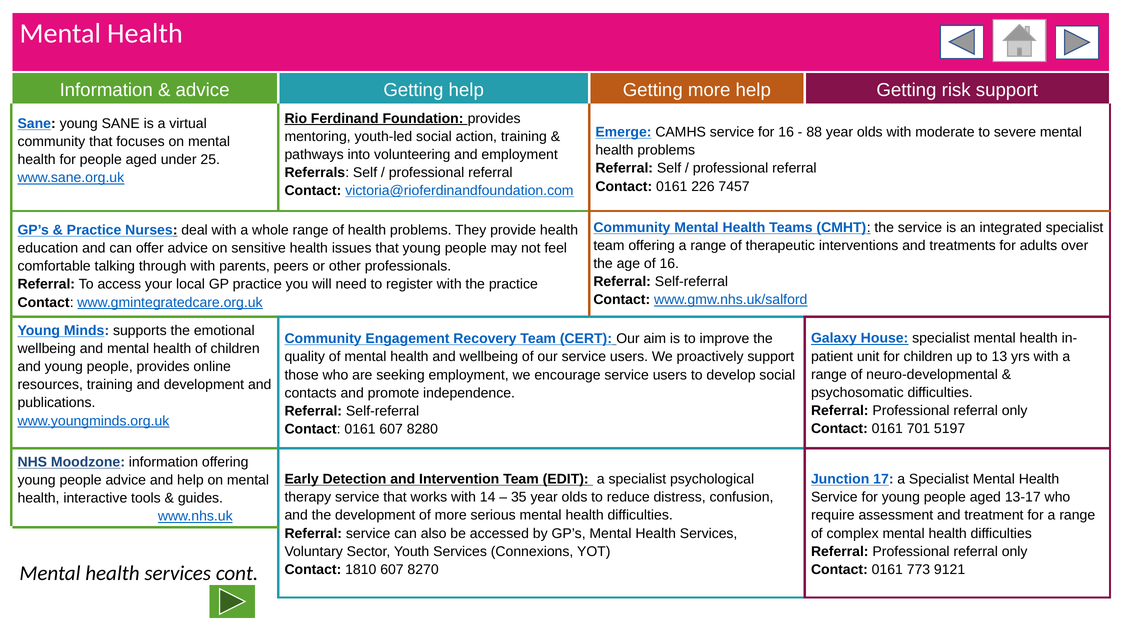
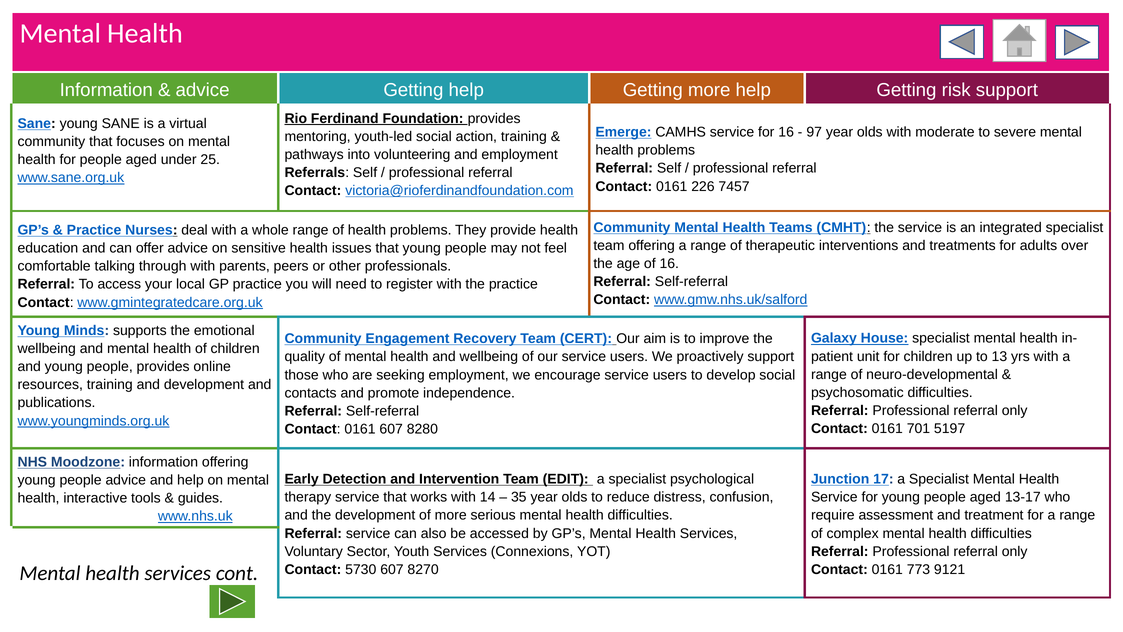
88: 88 -> 97
1810: 1810 -> 5730
